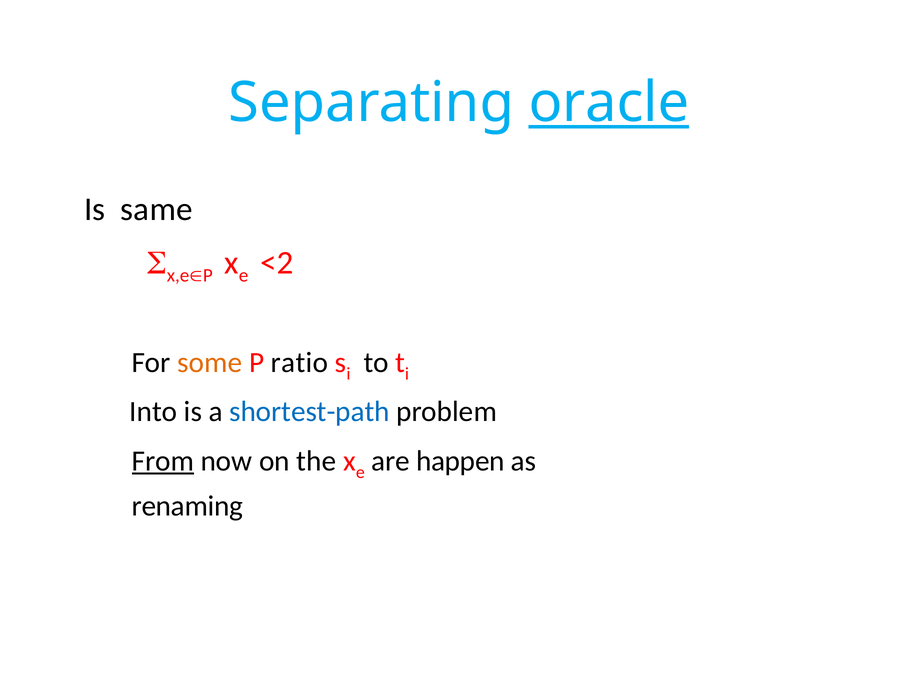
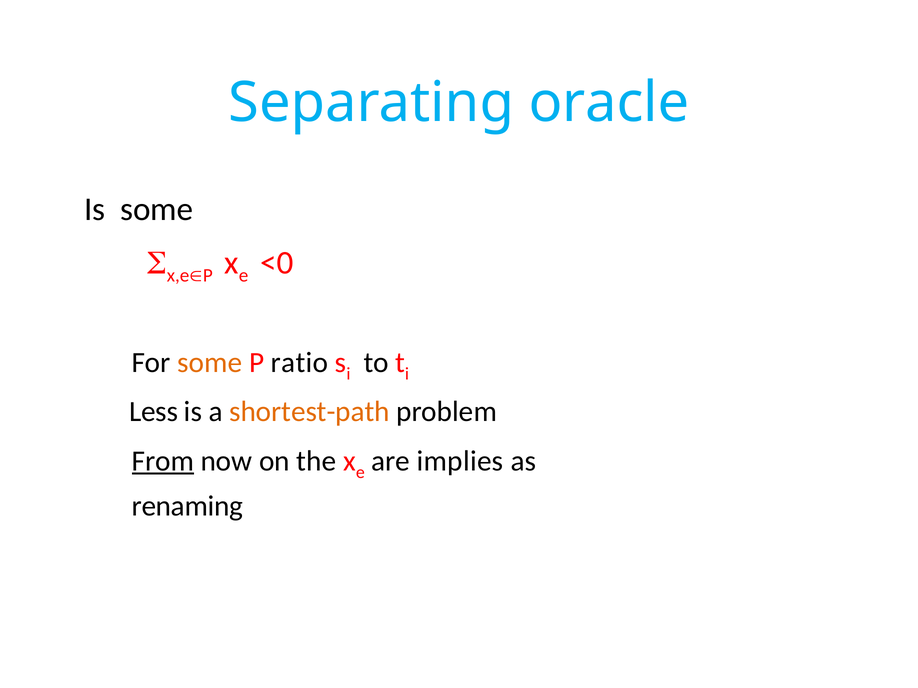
oracle underline: present -> none
Is same: same -> some
<2: <2 -> <0
Into: Into -> Less
shortest-path colour: blue -> orange
happen: happen -> implies
